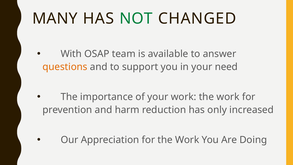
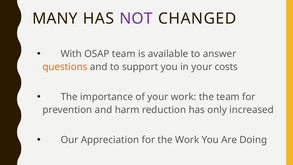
NOT colour: green -> purple
need: need -> costs
work the work: work -> team
